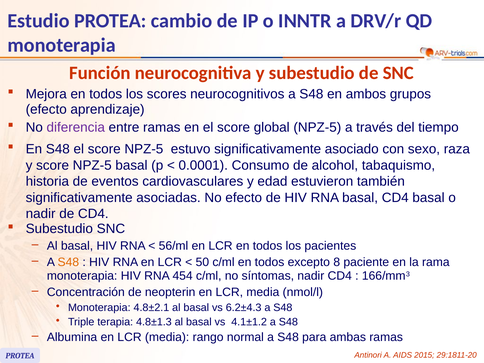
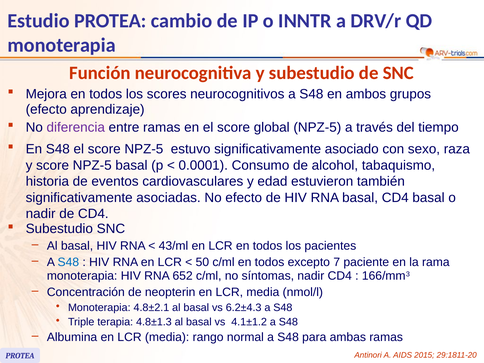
56/ml: 56/ml -> 43/ml
S48 at (68, 262) colour: orange -> blue
8: 8 -> 7
454: 454 -> 652
